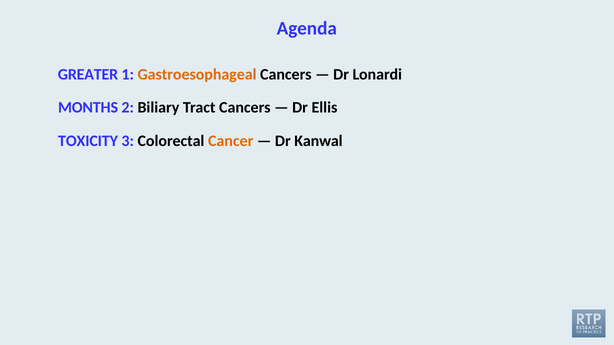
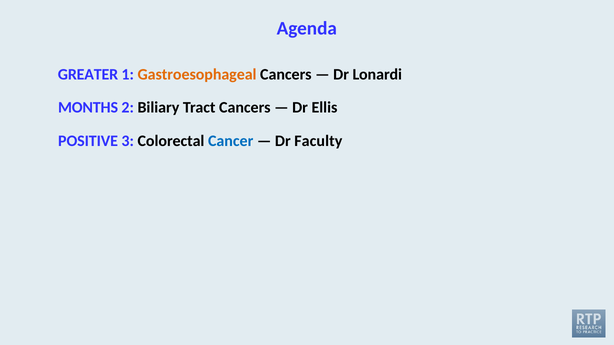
TOXICITY: TOXICITY -> POSITIVE
Cancer colour: orange -> blue
Kanwal: Kanwal -> Faculty
